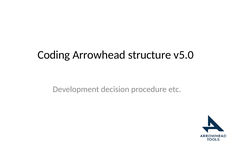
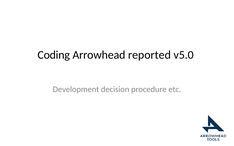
structure: structure -> reported
